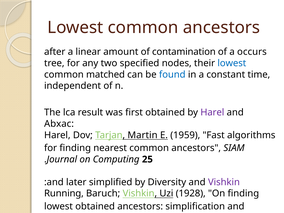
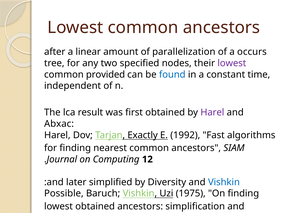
of contamination: contamination -> parallelization
lowest at (232, 63) colour: blue -> purple
matched: matched -> provided
Martin: Martin -> Exactly
1959: 1959 -> 1992
25: 25 -> 12
Vishkin at (224, 182) colour: purple -> blue
Running: Running -> Possible
1928: 1928 -> 1975
